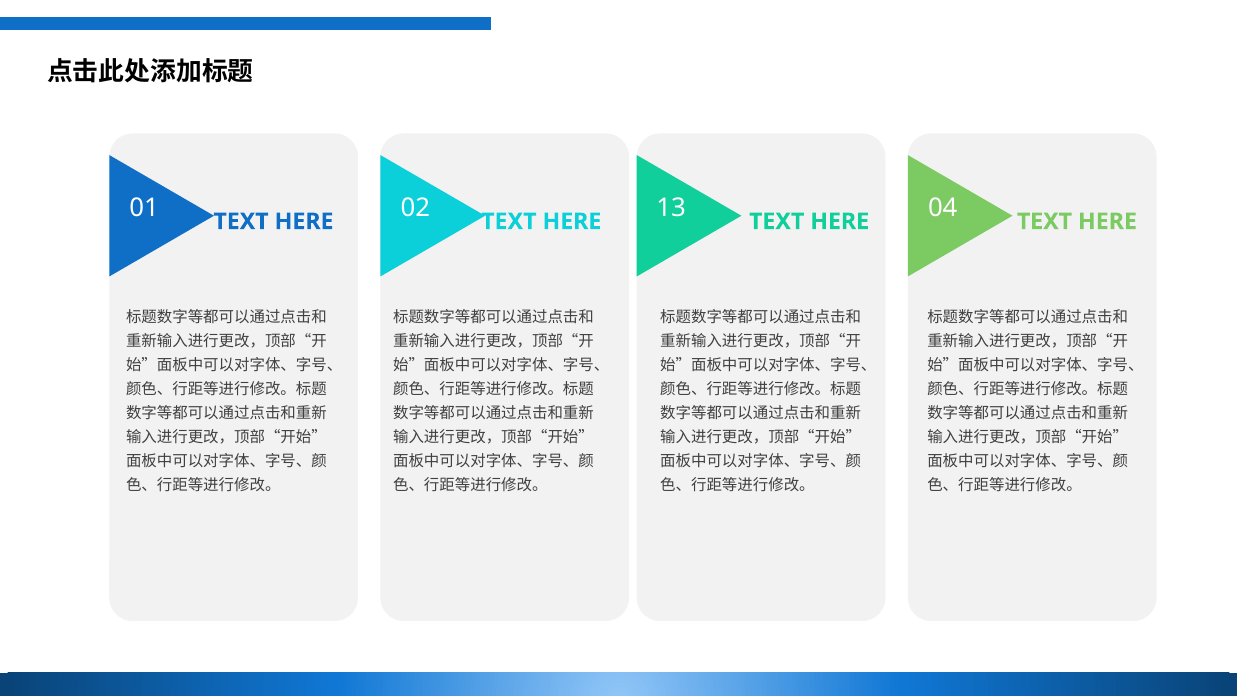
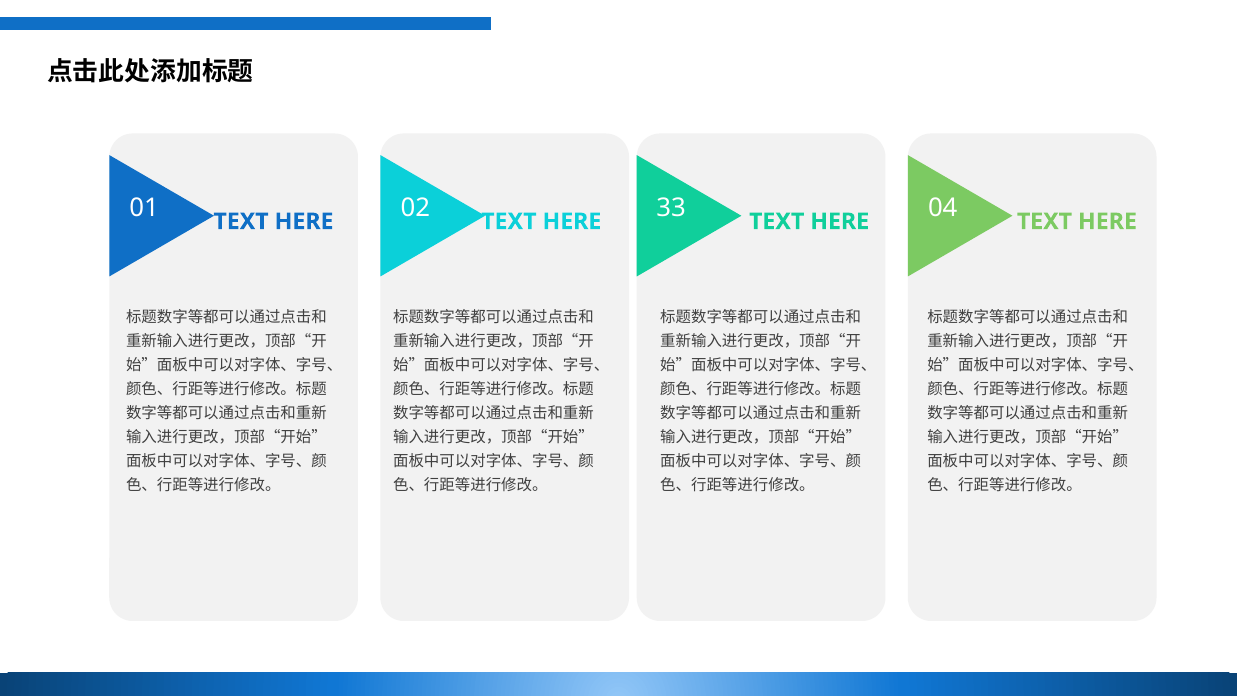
13: 13 -> 33
